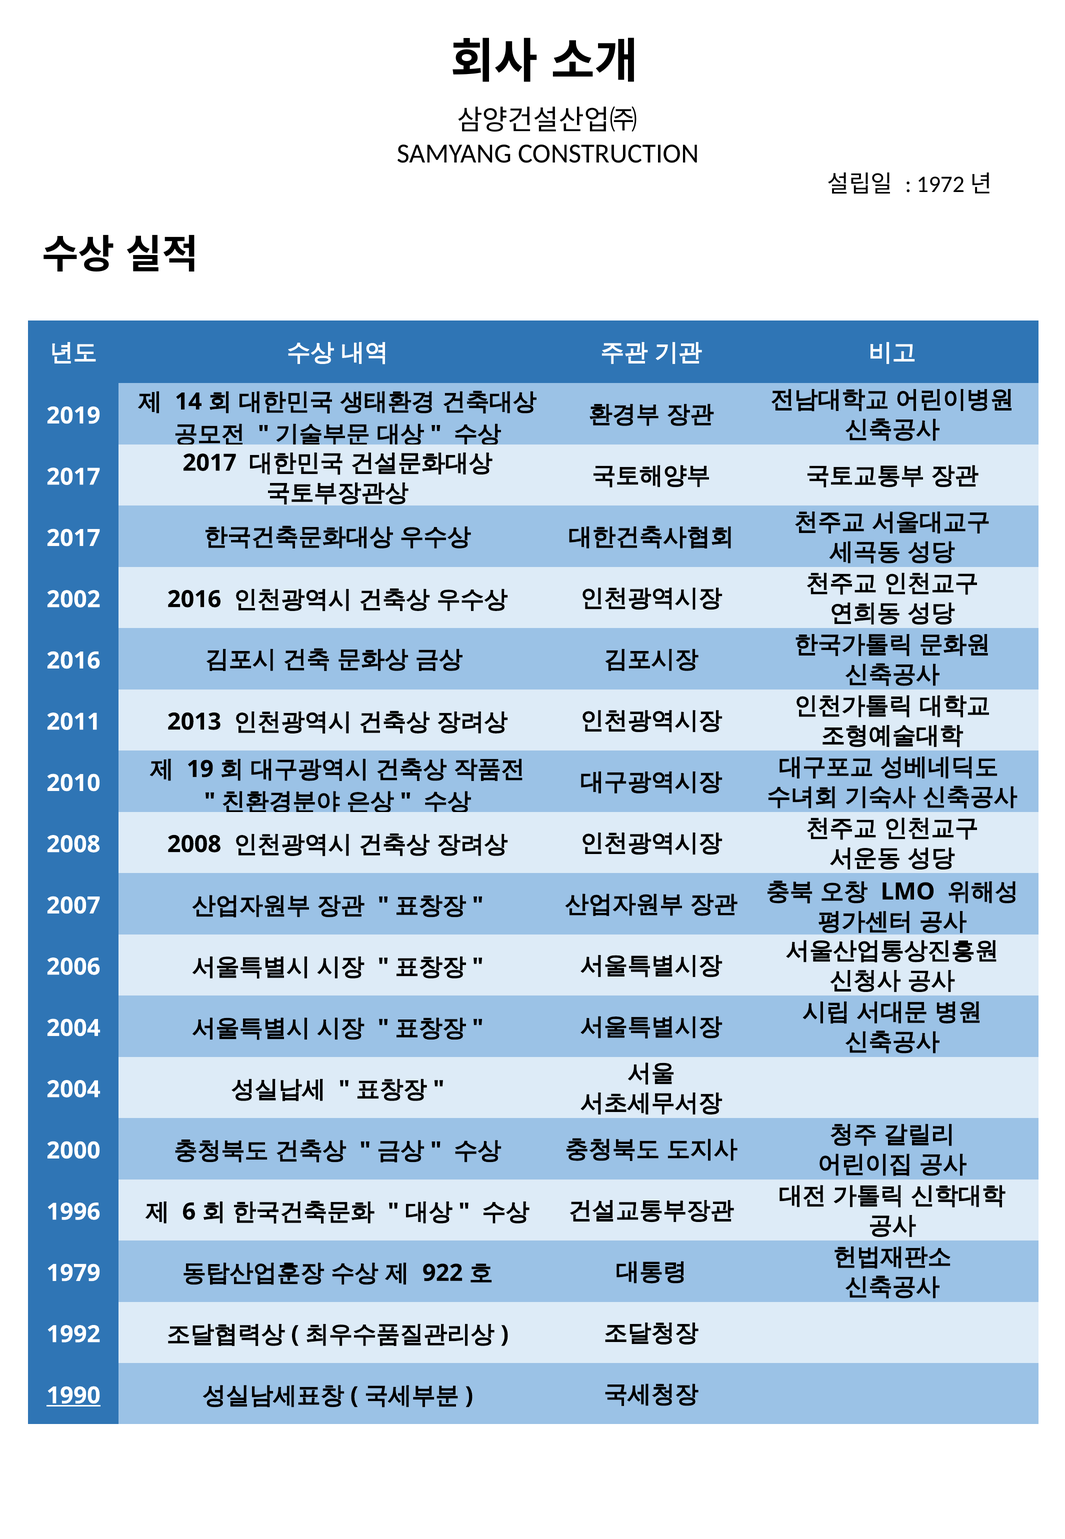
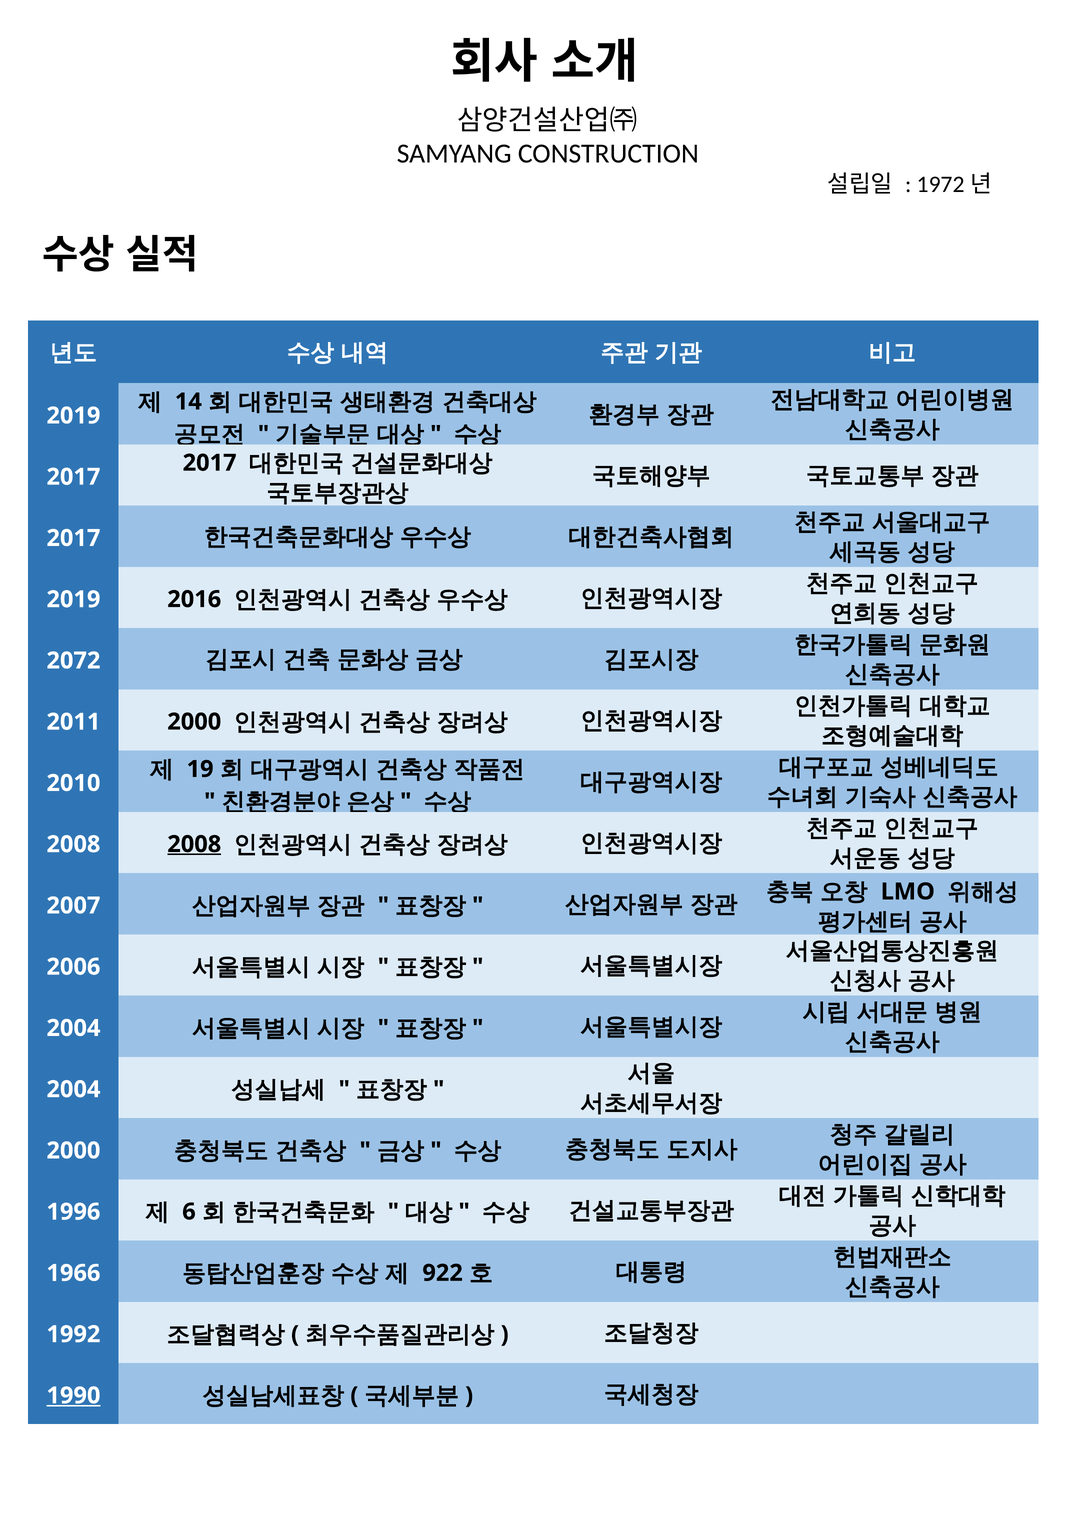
2002 at (73, 599): 2002 -> 2019
2016 at (73, 660): 2016 -> 2072
2011 2013: 2013 -> 2000
2008 at (194, 844) underline: none -> present
1979: 1979 -> 1966
